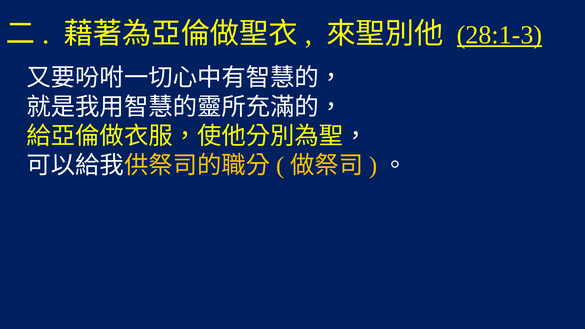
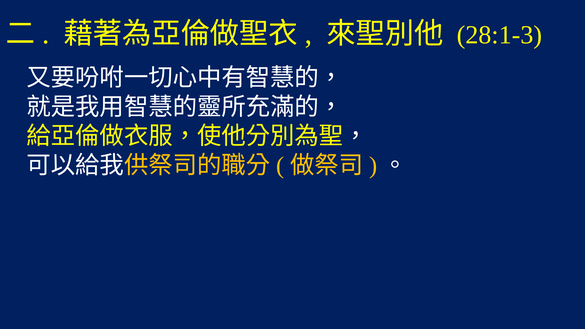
28:1-3 underline: present -> none
